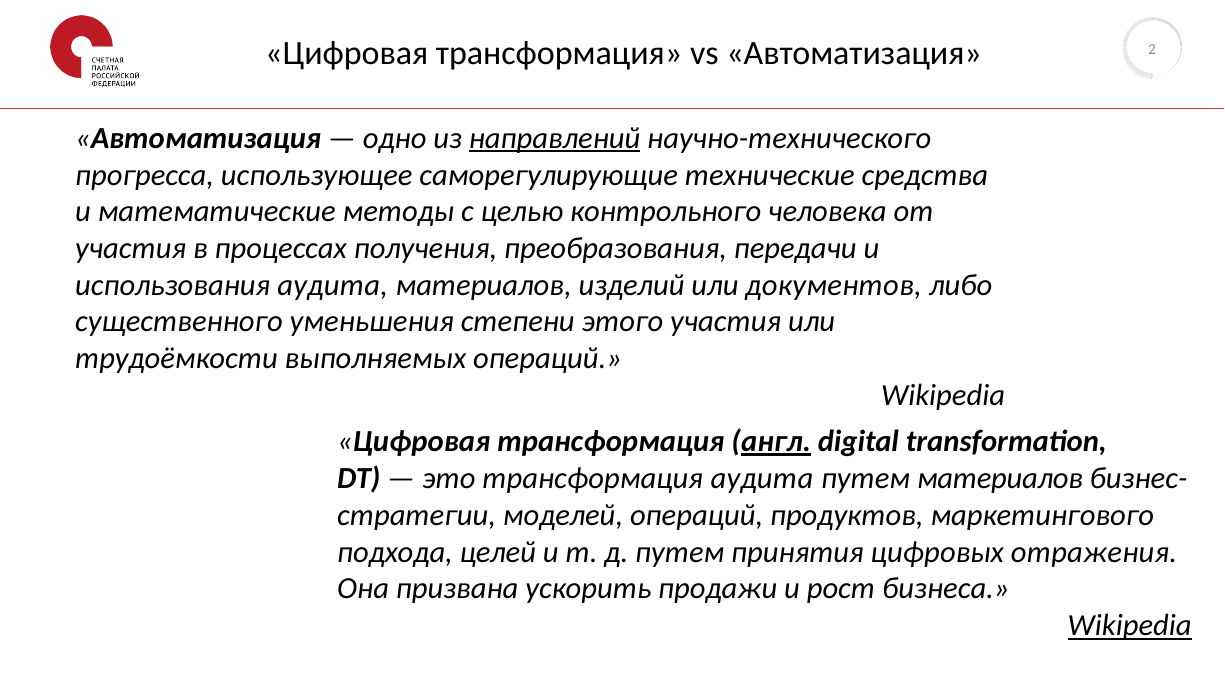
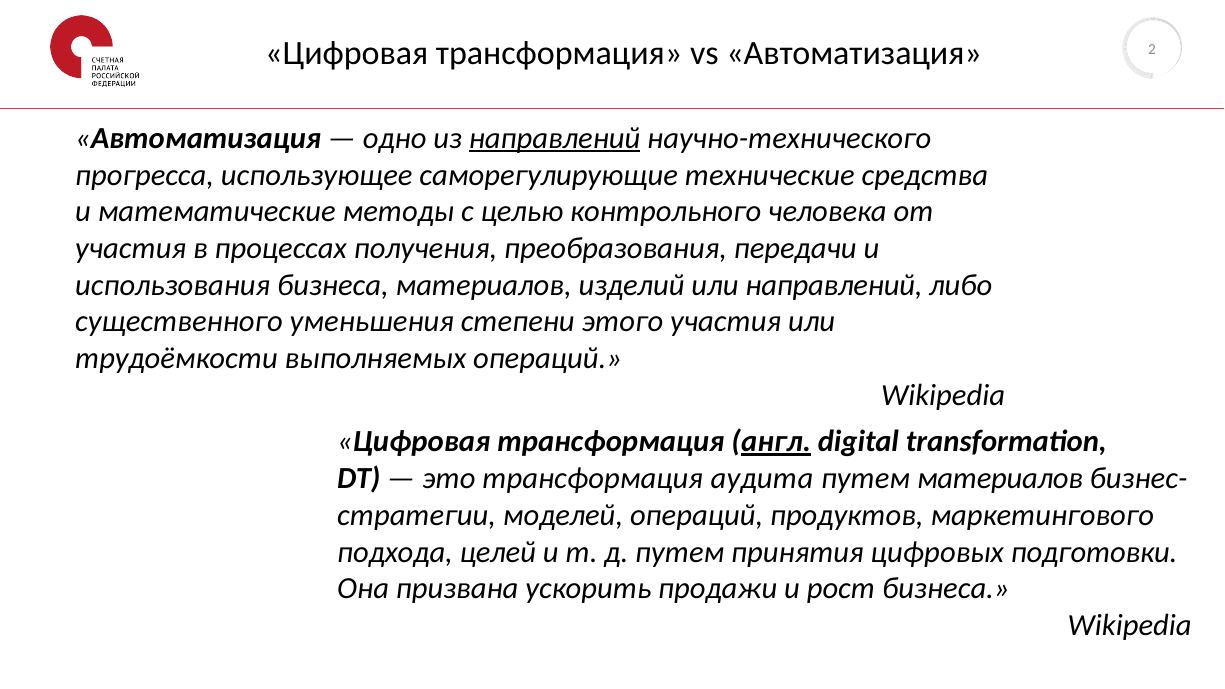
использования аудита: аудита -> бизнеса
или документов: документов -> направлений
отражения: отражения -> подготовки
Wikipedia at (1130, 626) underline: present -> none
